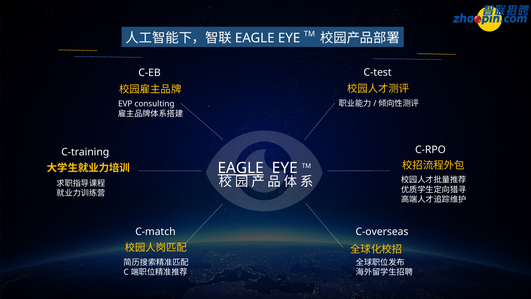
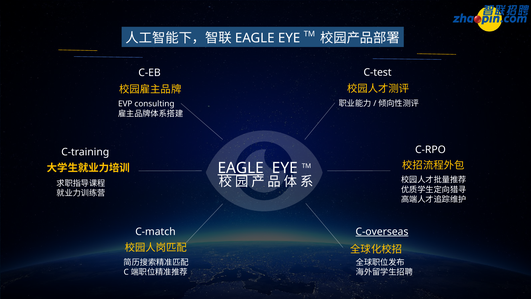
C-overseas underline: none -> present
